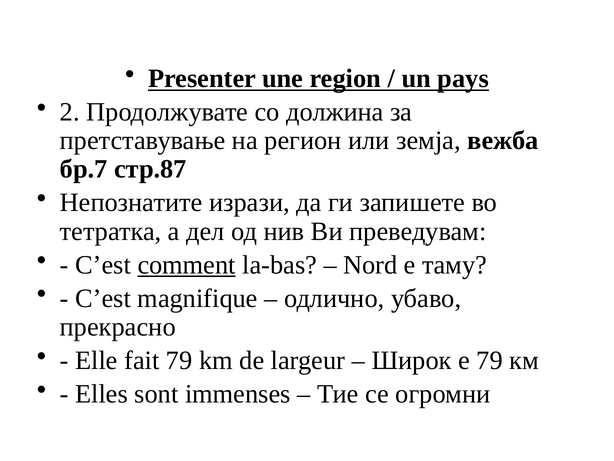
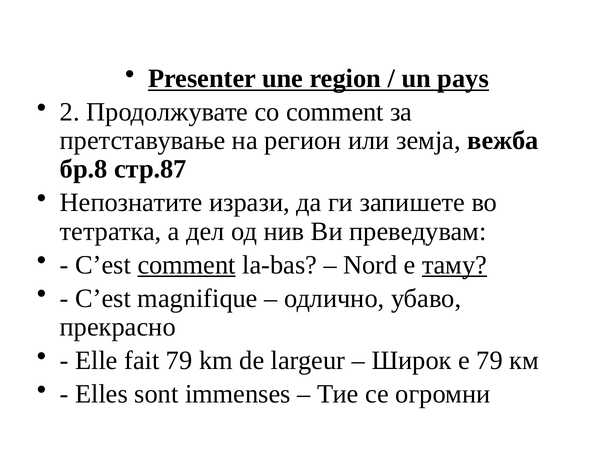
со должина: должина -> comment
бр.7: бр.7 -> бр.8
таму underline: none -> present
